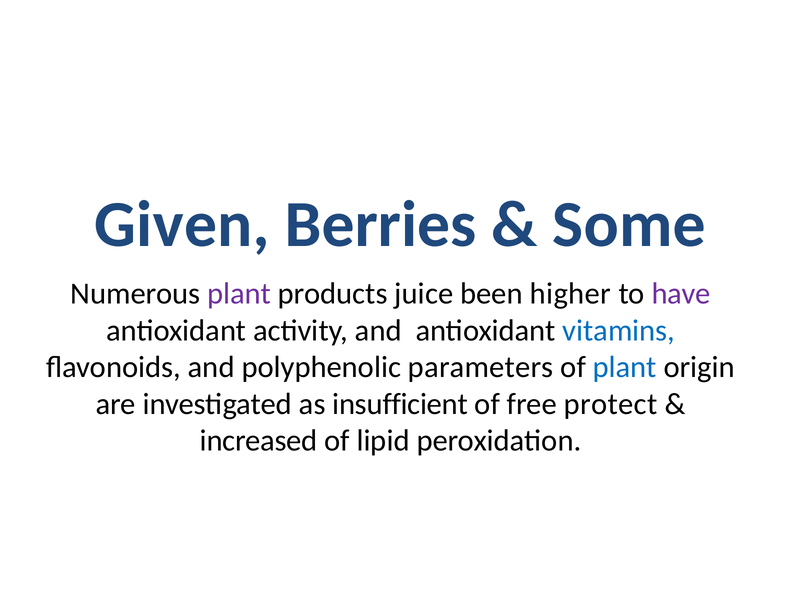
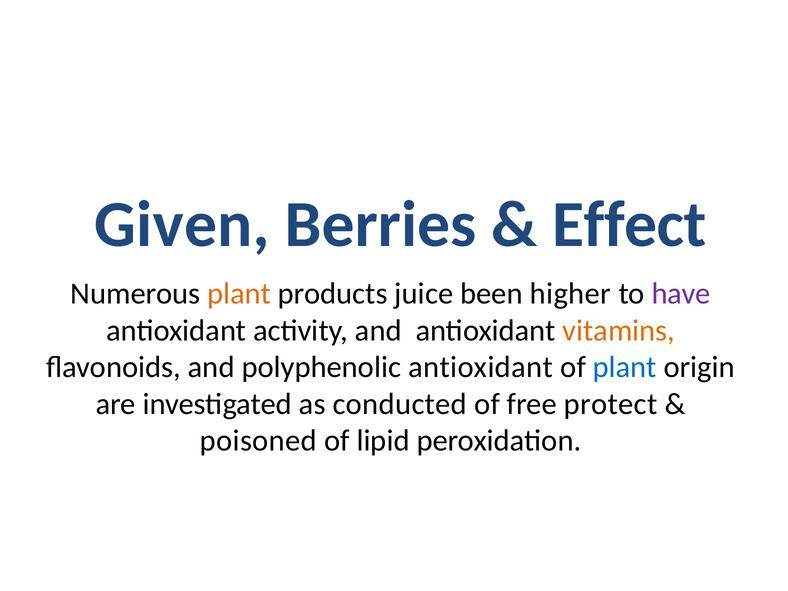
Some: Some -> Effect
plant at (239, 294) colour: purple -> orange
vitamins colour: blue -> orange
polyphenolic parameters: parameters -> antioxidant
insufficient: insufficient -> conducted
increased: increased -> poisoned
